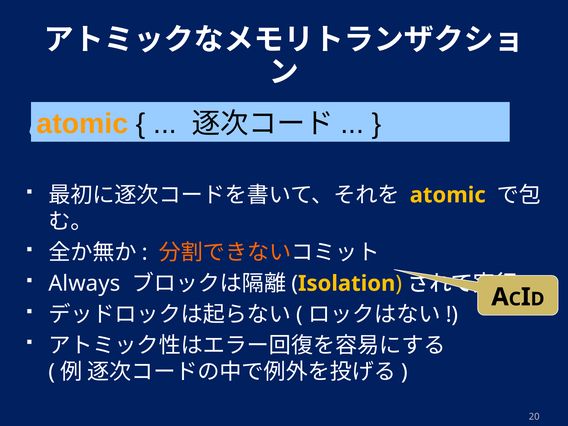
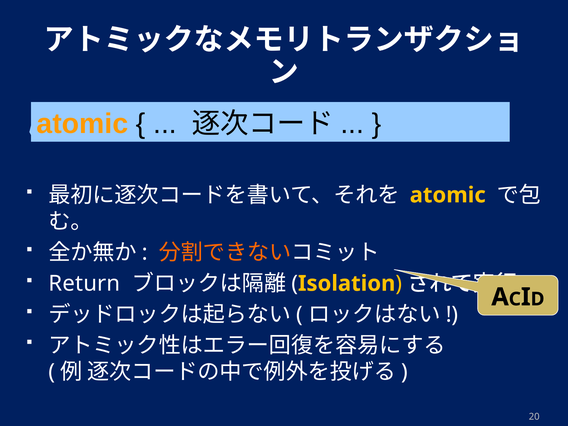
Always: Always -> Return
